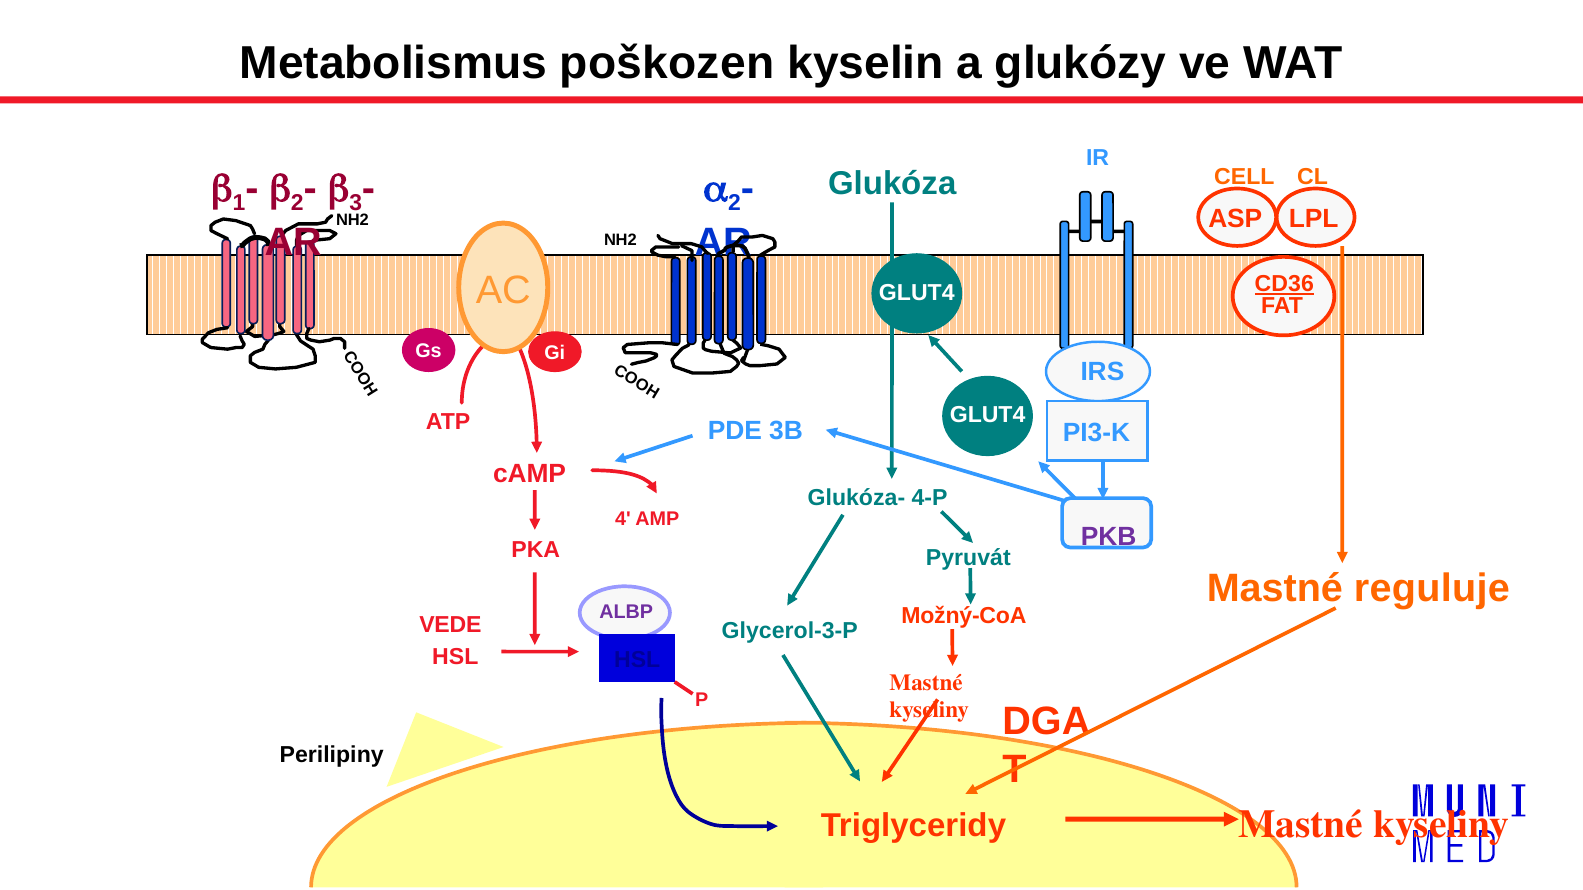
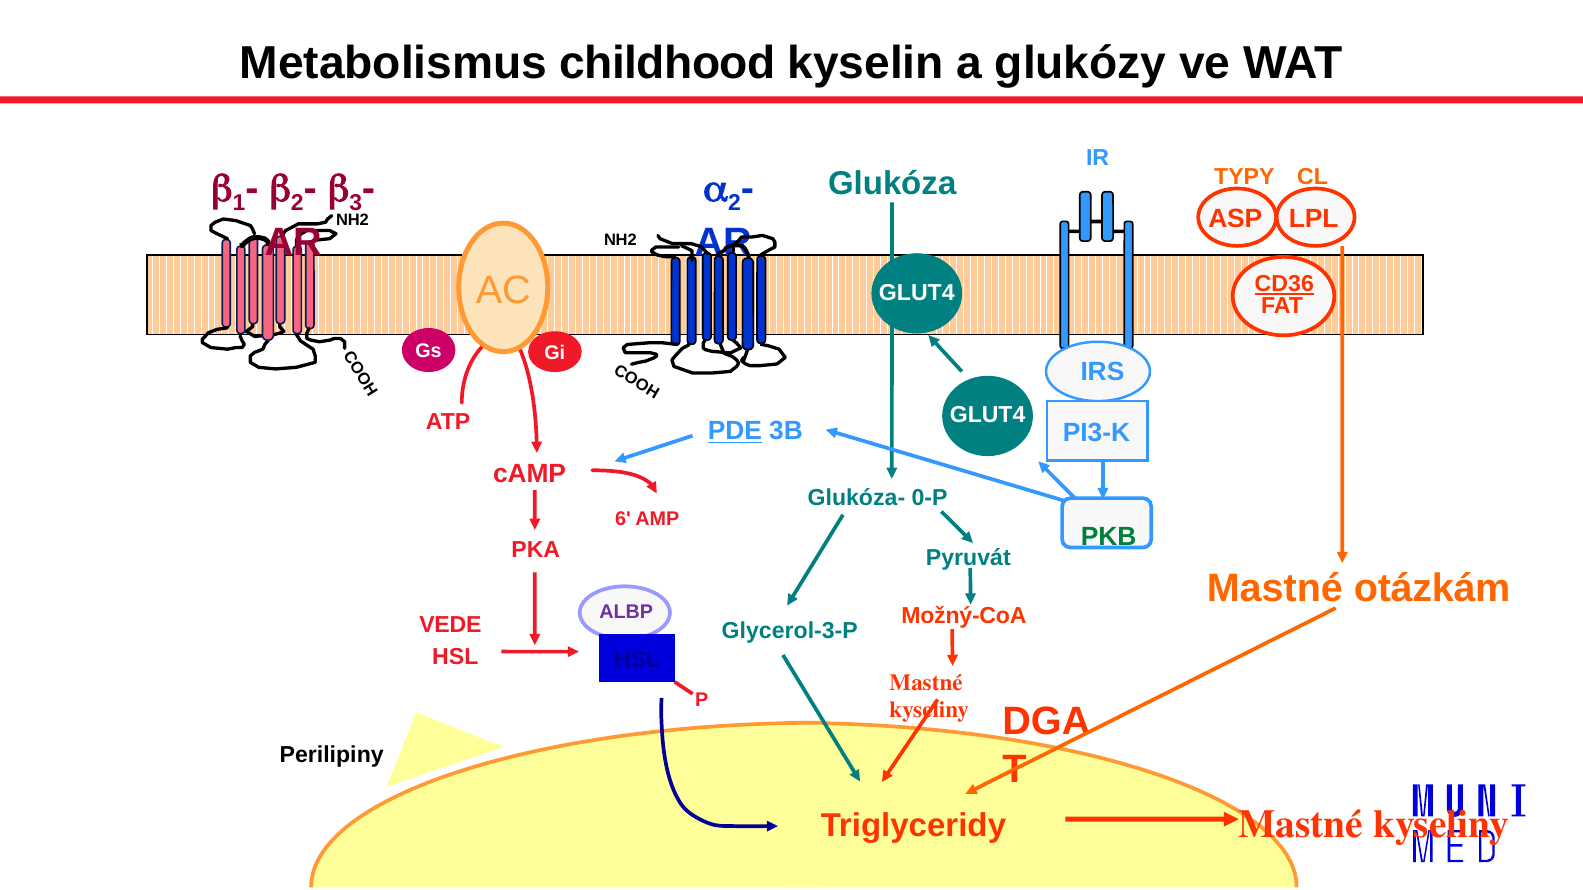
poškozen: poškozen -> childhood
CELL: CELL -> TYPY
PDE underline: none -> present
4-P: 4-P -> 0-P
4: 4 -> 6
PKB colour: purple -> green
reguluje: reguluje -> otázkám
